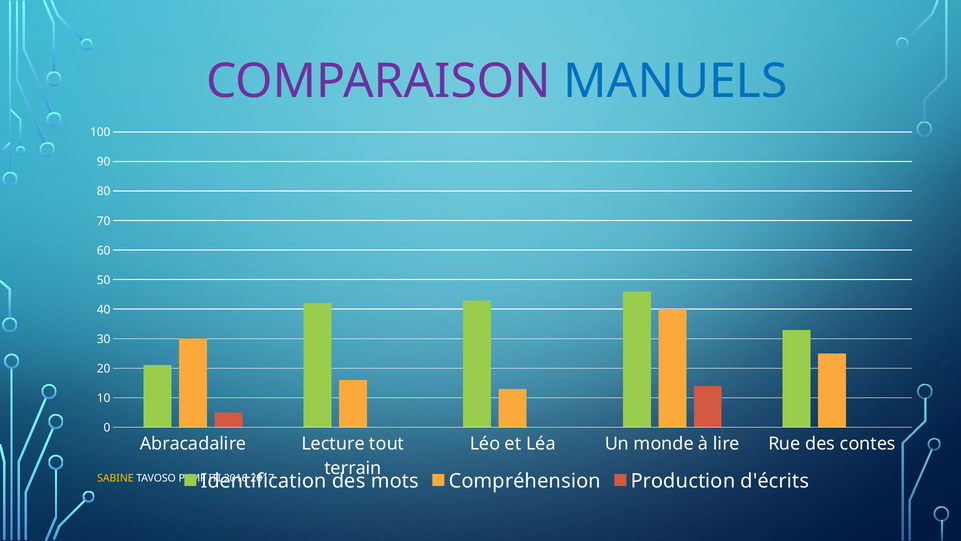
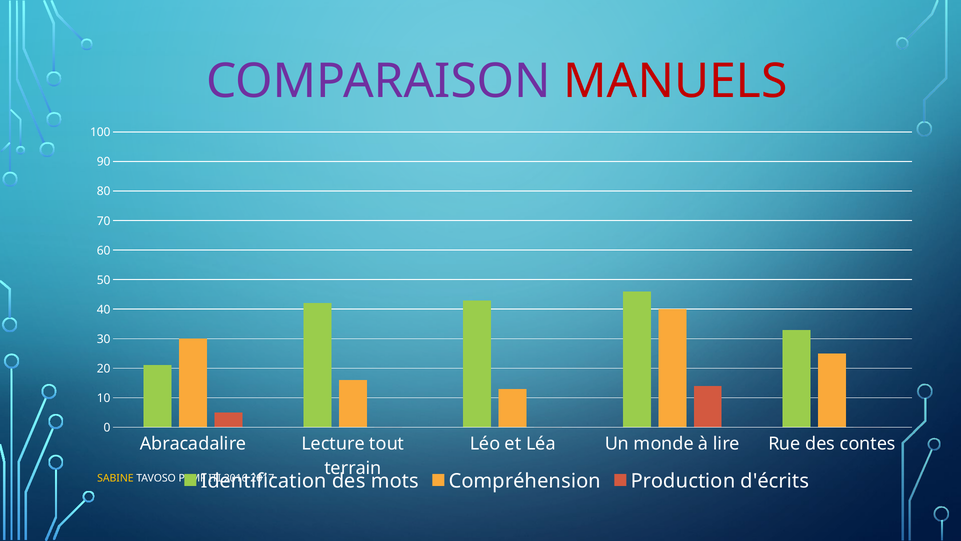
MANUELS colour: blue -> red
